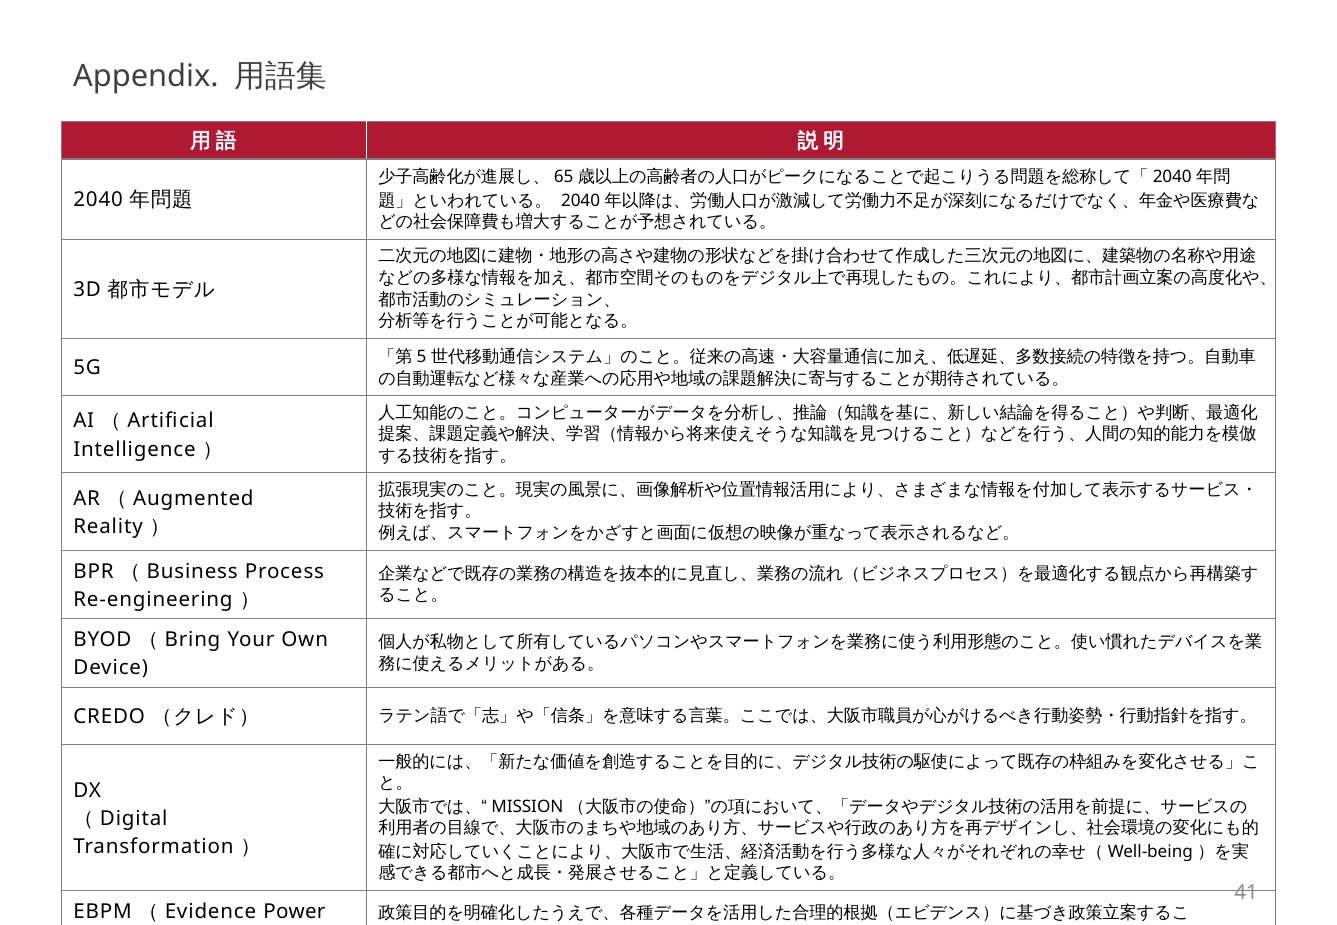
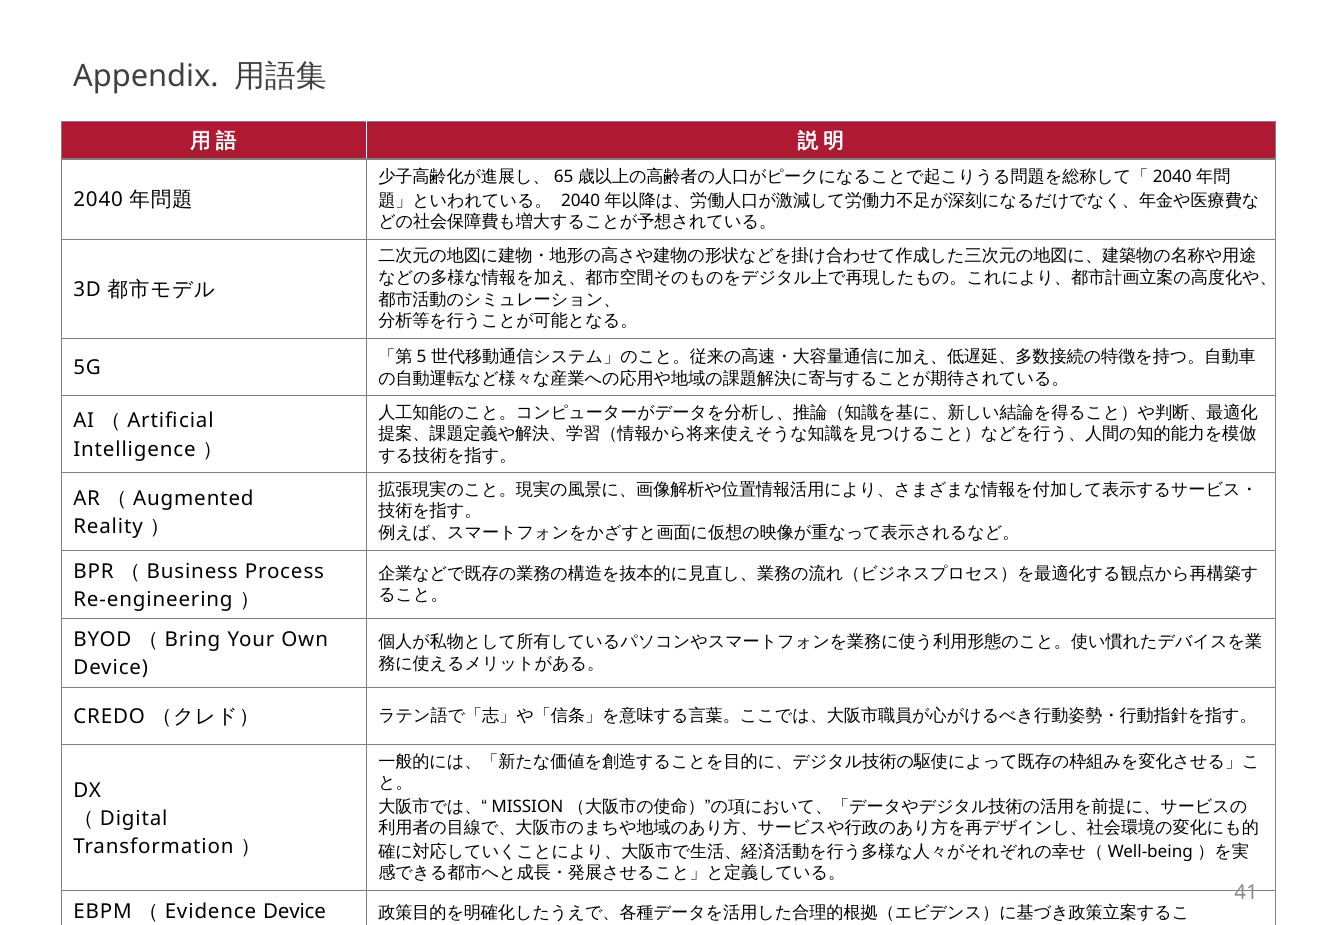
Power at (294, 912): Power -> Device
